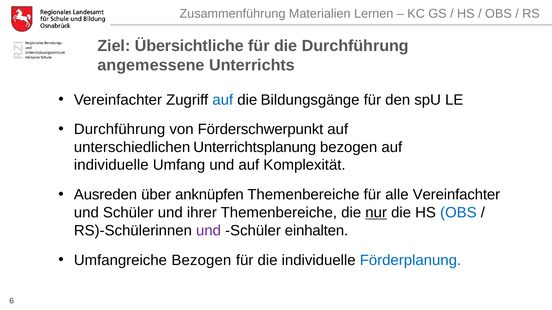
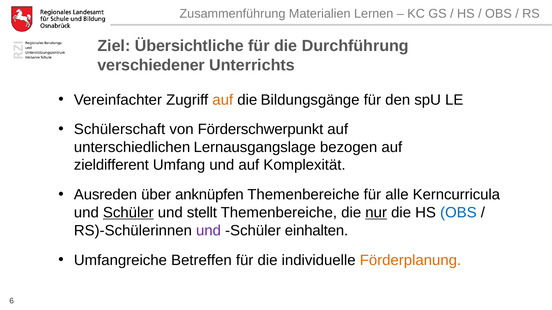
angemessene: angemessene -> verschiedener
auf at (223, 100) colour: blue -> orange
Durchführung at (120, 129): Durchführung -> Schülerschaft
Unterrichtsplanung: Unterrichtsplanung -> Lernausgangslage
individuelle at (111, 165): individuelle -> zieldifferent
alle Vereinfachter: Vereinfachter -> Kerncurricula
Schüler at (128, 213) underline: none -> present
ihrer: ihrer -> stellt
Umfangreiche Bezogen: Bezogen -> Betreffen
Förderplanung colour: blue -> orange
